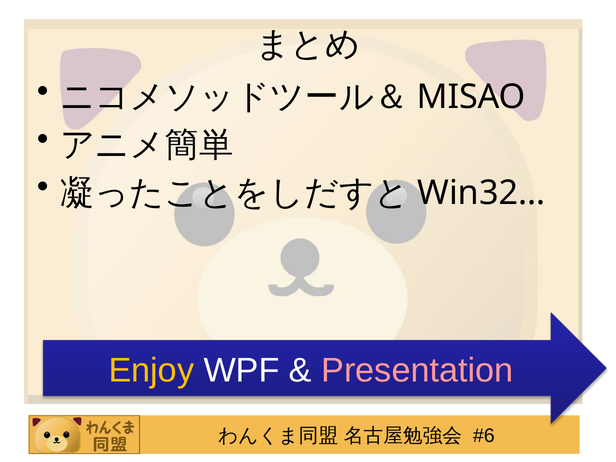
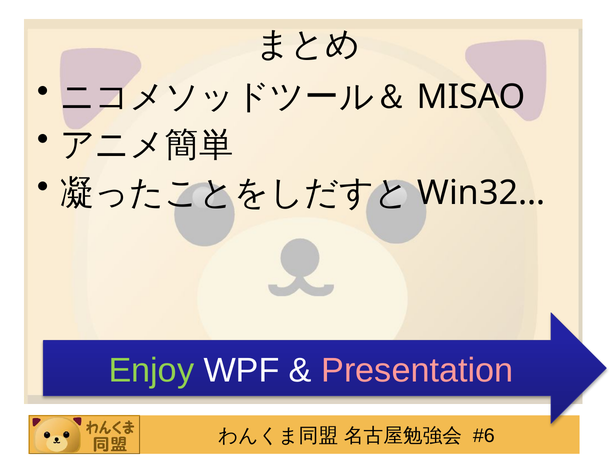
Enjoy colour: yellow -> light green
